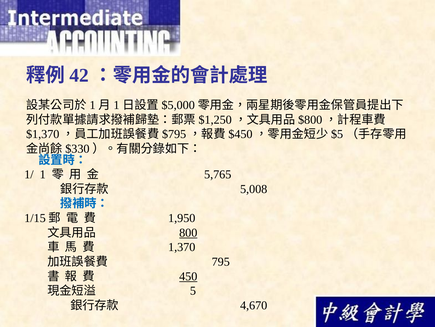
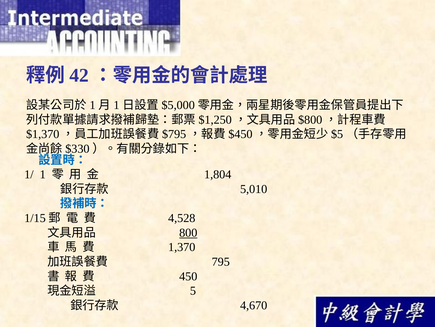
5,765: 5,765 -> 1,804
5,008: 5,008 -> 5,010
1,950: 1,950 -> 4,528
450 underline: present -> none
